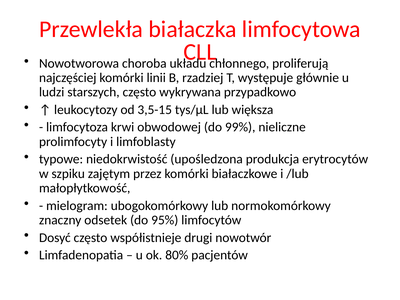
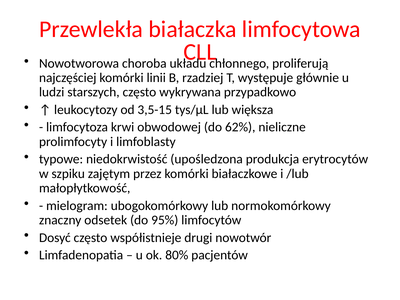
99%: 99% -> 62%
